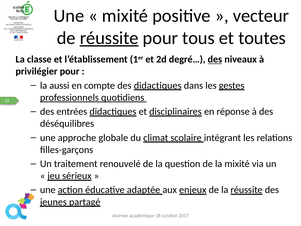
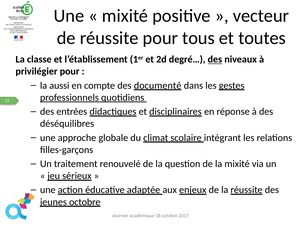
réussite at (109, 38) underline: present -> none
des didactiques: didactiques -> documenté
jeunes partagé: partagé -> octobre
